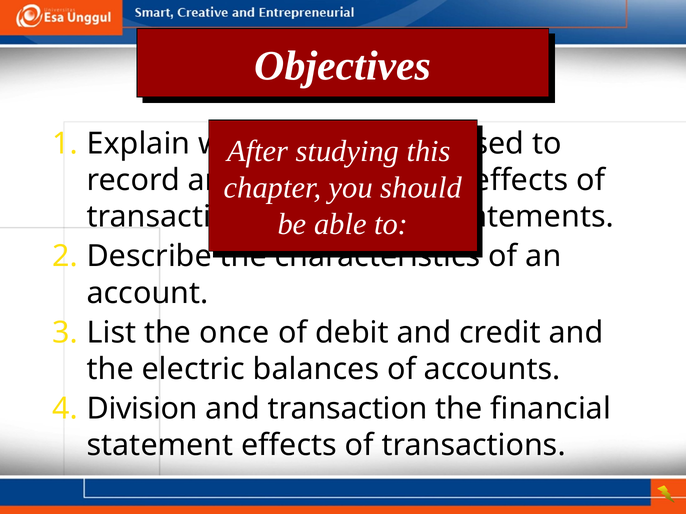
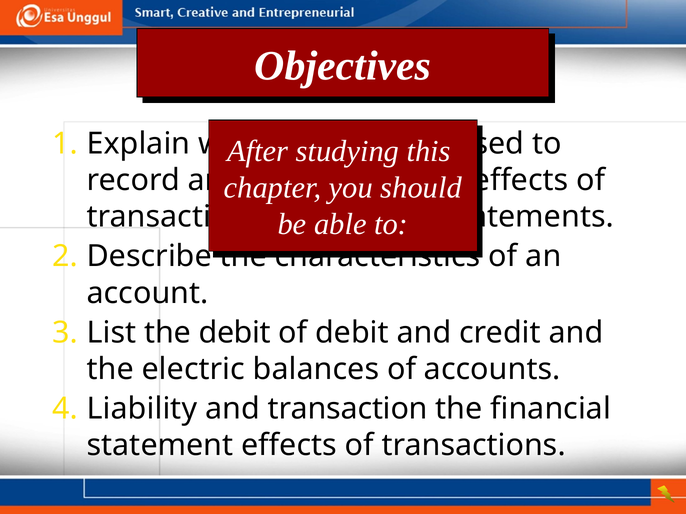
the once: once -> debit
Division: Division -> Liability
